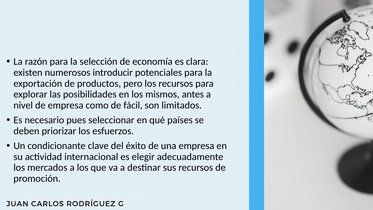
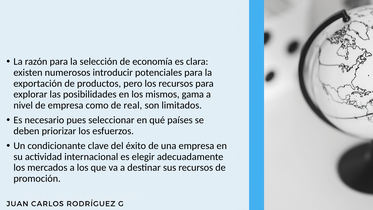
antes: antes -> gama
fácil: fácil -> real
